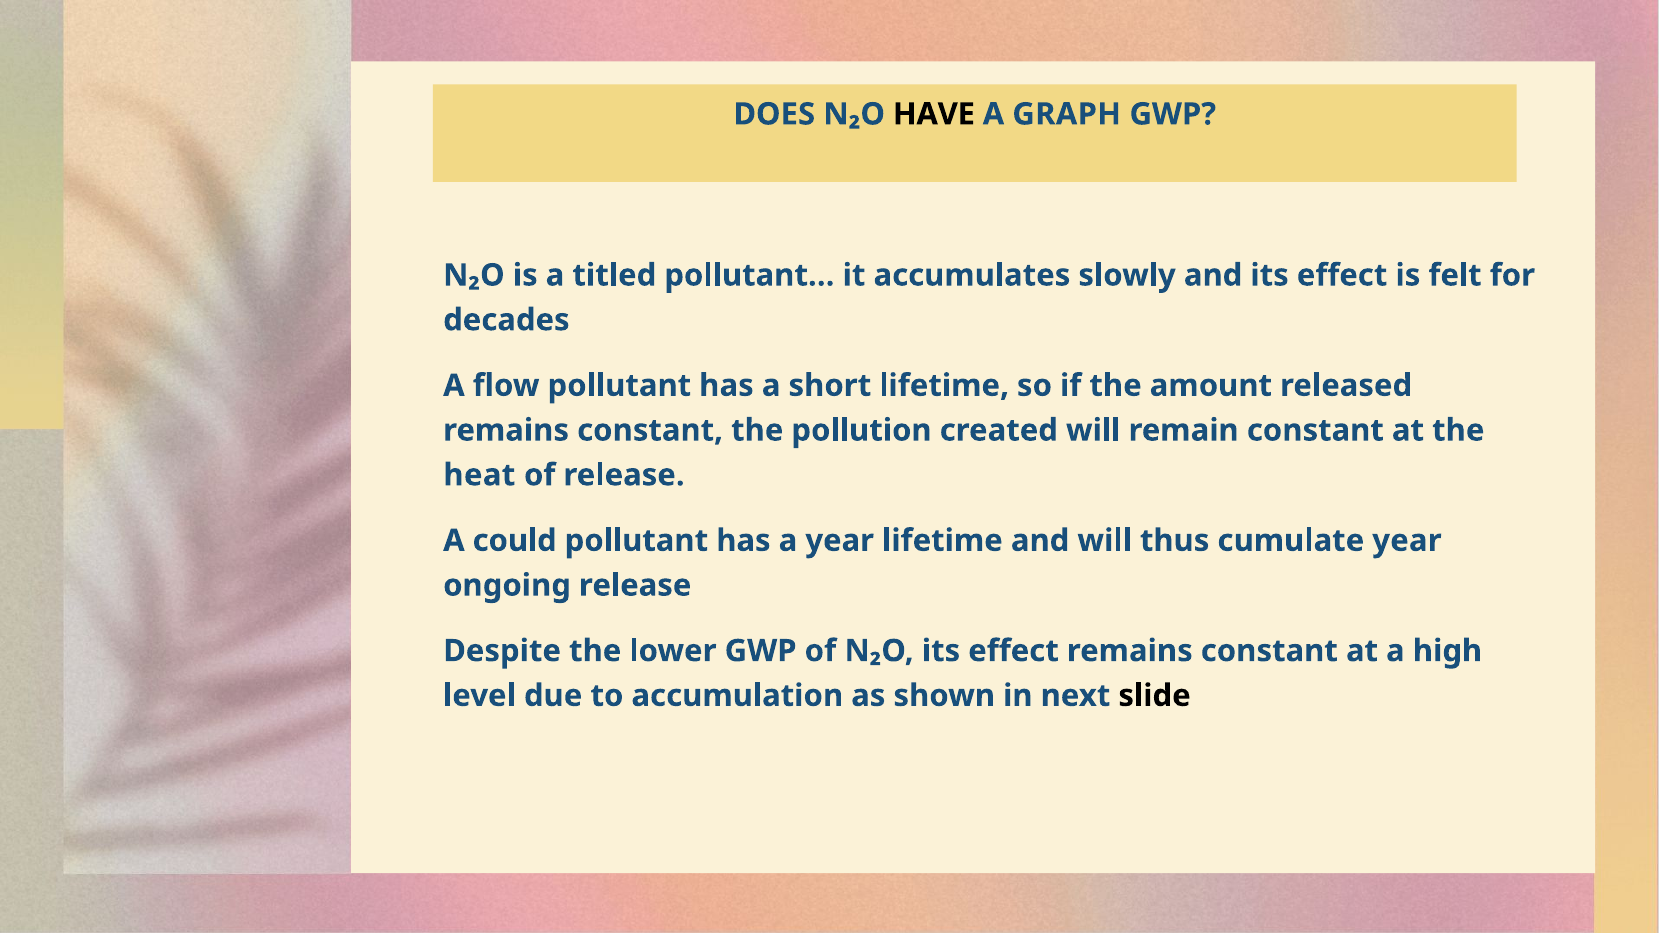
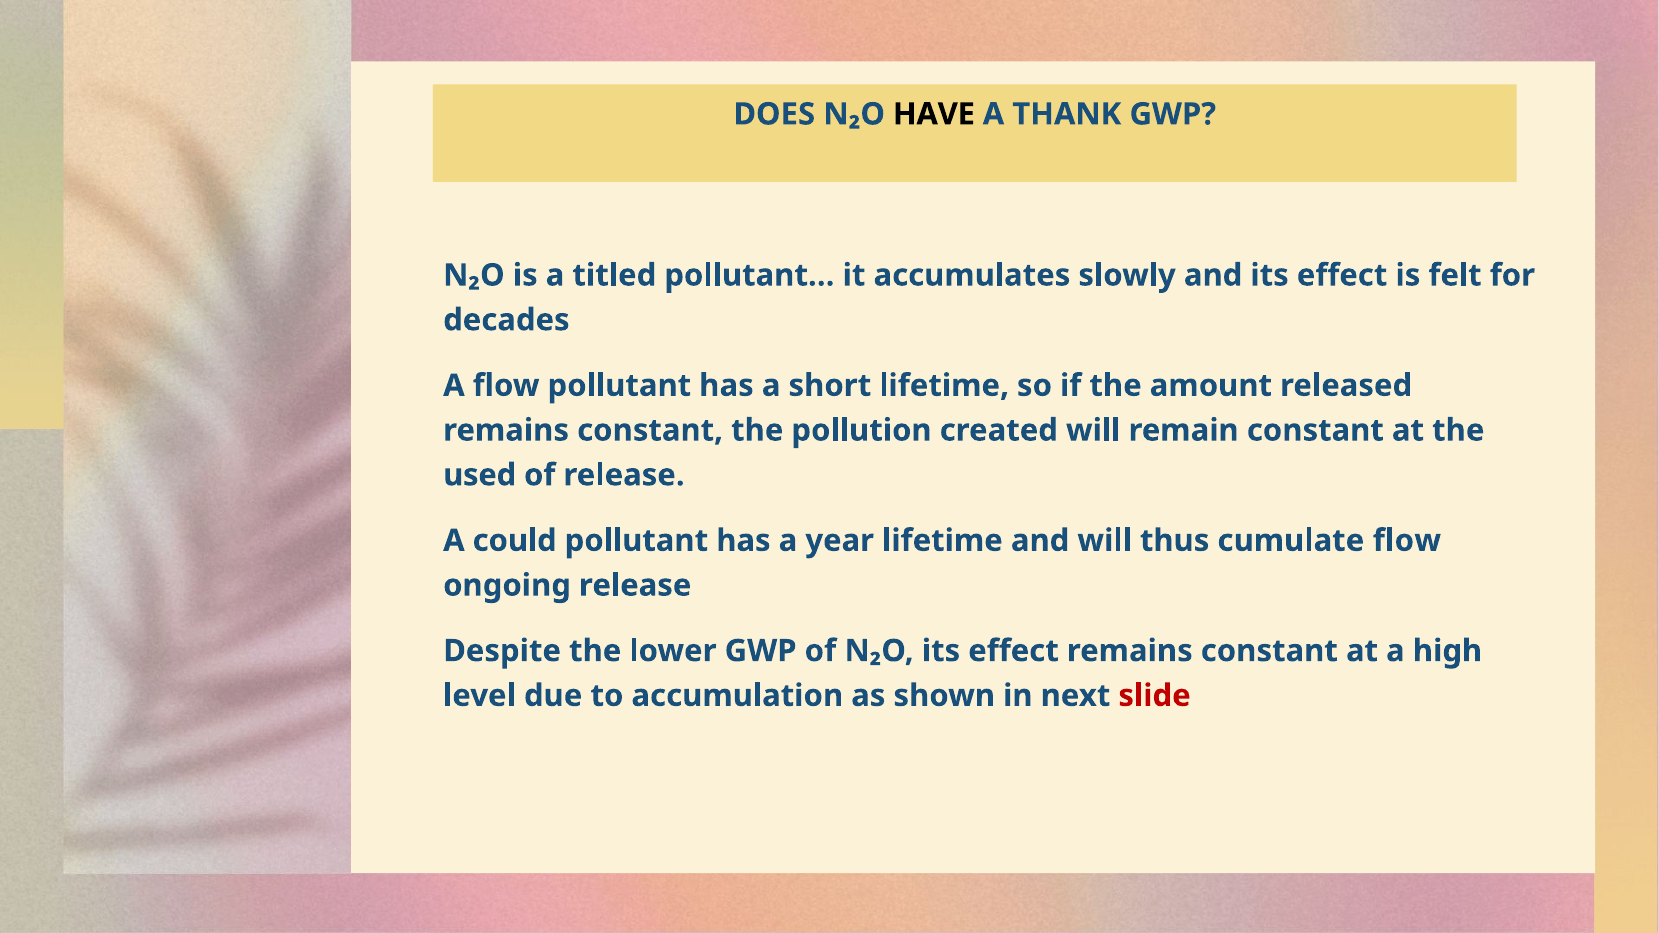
GRAPH: GRAPH -> THANK
heat: heat -> used
cumulate year: year -> flow
slide colour: black -> red
